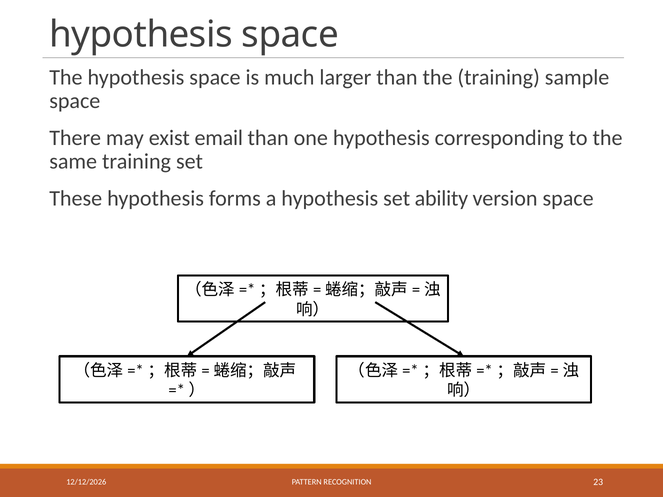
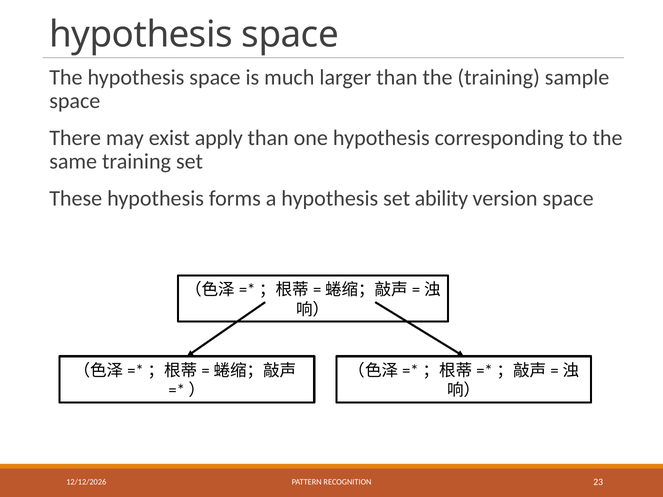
email: email -> apply
